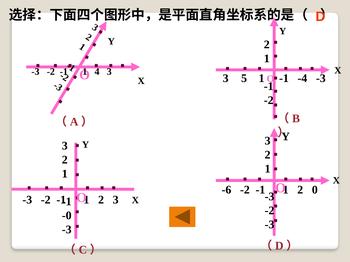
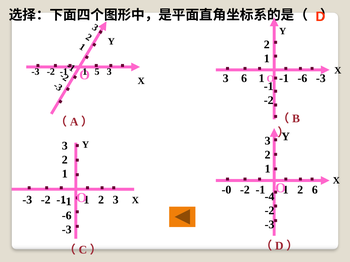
4: 4 -> 5
3 5: 5 -> 6
-4 at (302, 79): -4 -> -6
-6: -6 -> -0
2 0: 0 -> 6
-3 at (270, 197): -3 -> -4
-0 at (67, 216): -0 -> -6
